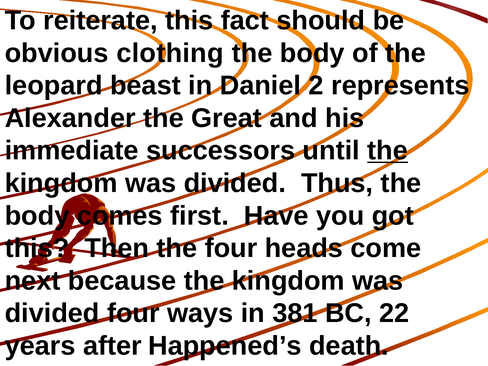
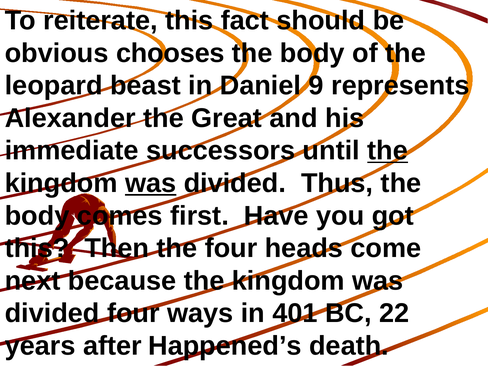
clothing: clothing -> chooses
2: 2 -> 9
was at (151, 183) underline: none -> present
381: 381 -> 401
